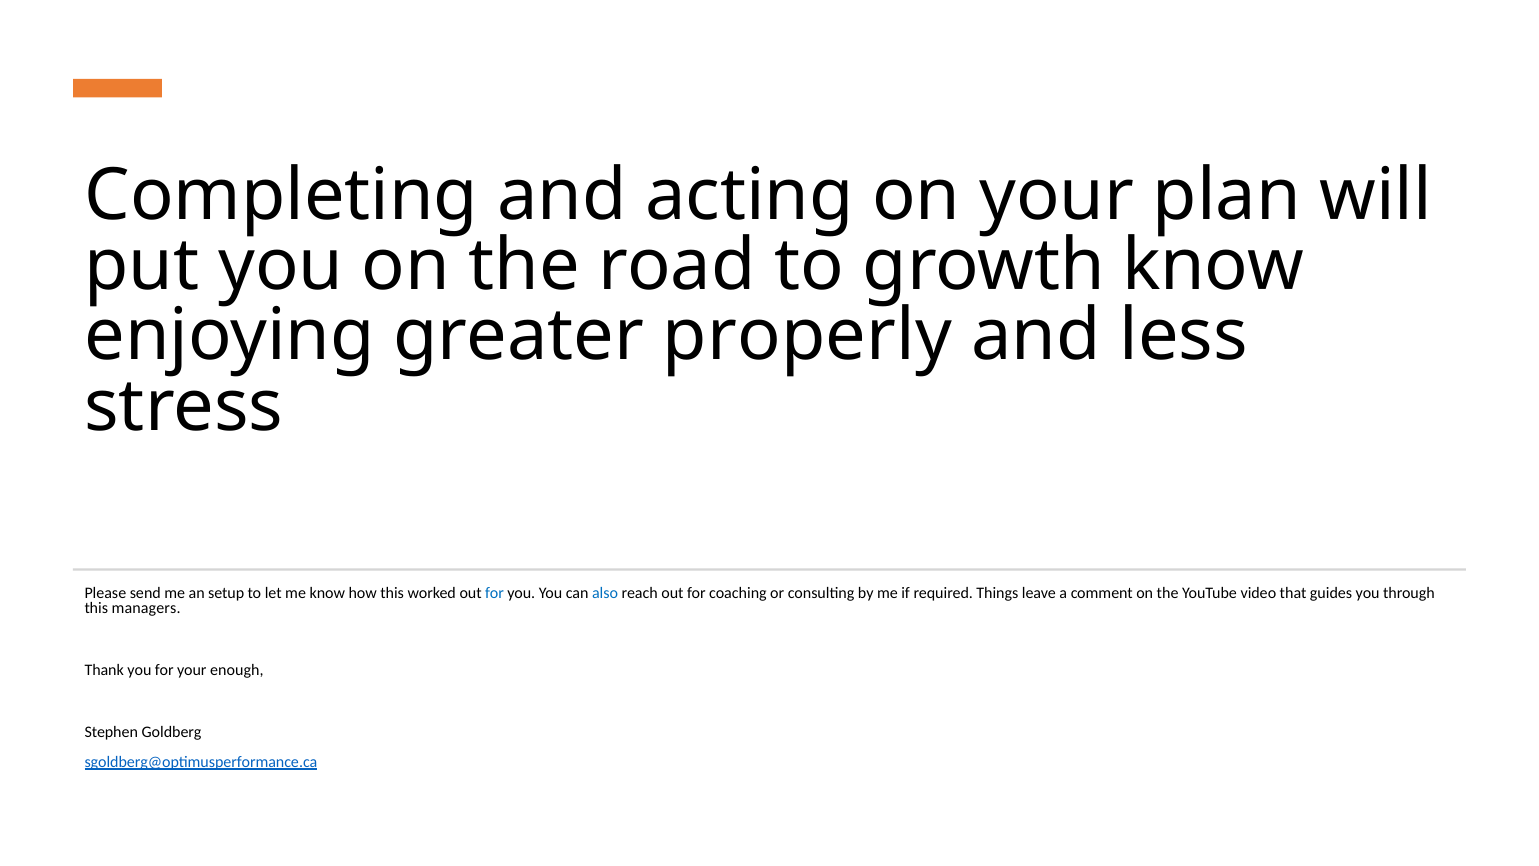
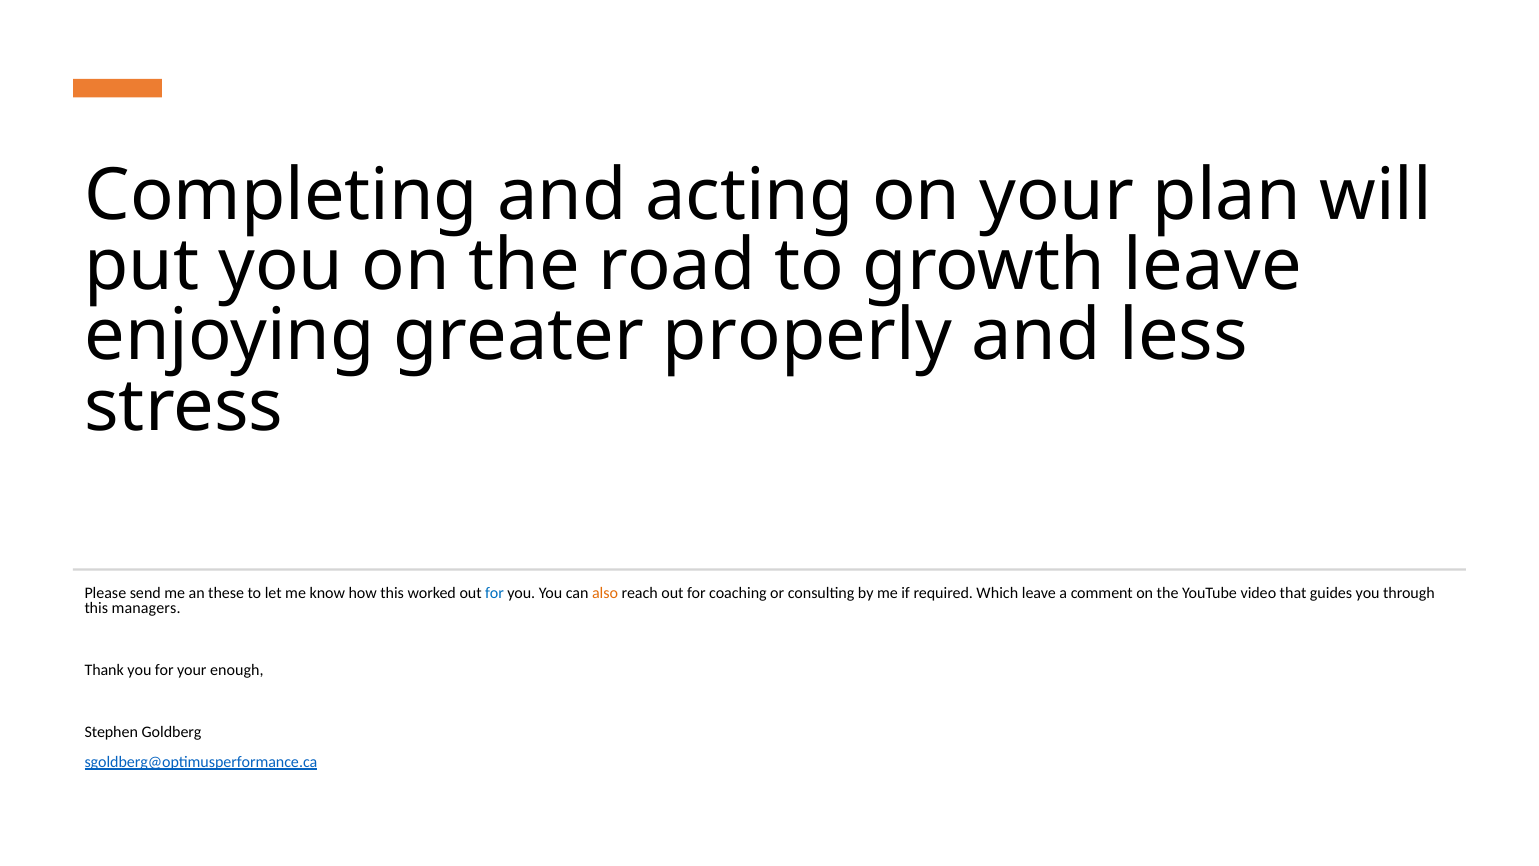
growth know: know -> leave
setup: setup -> these
also colour: blue -> orange
Things: Things -> Which
